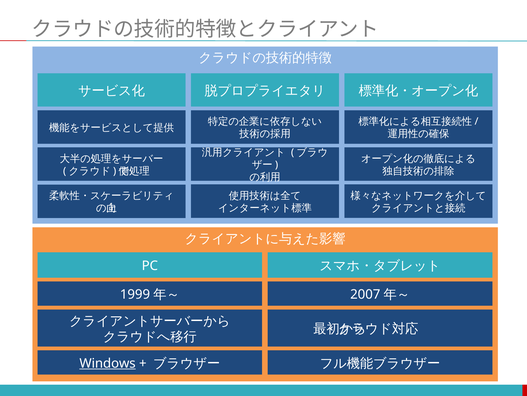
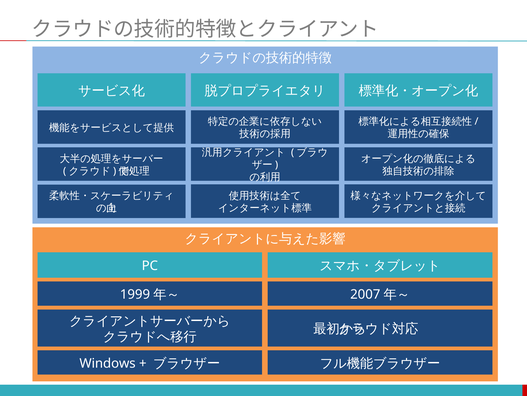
Windows underline: present -> none
